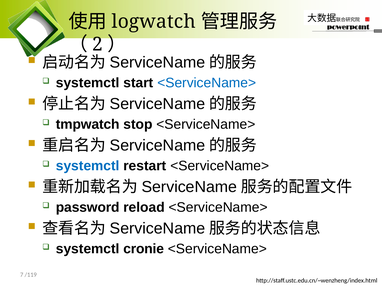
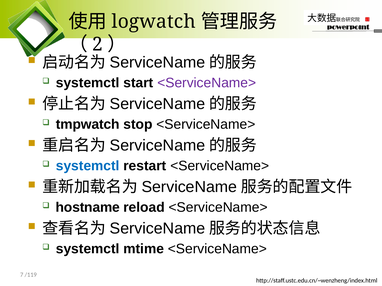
<ServiceName> at (207, 83) colour: blue -> purple
password: password -> hostname
cronie: cronie -> mtime
